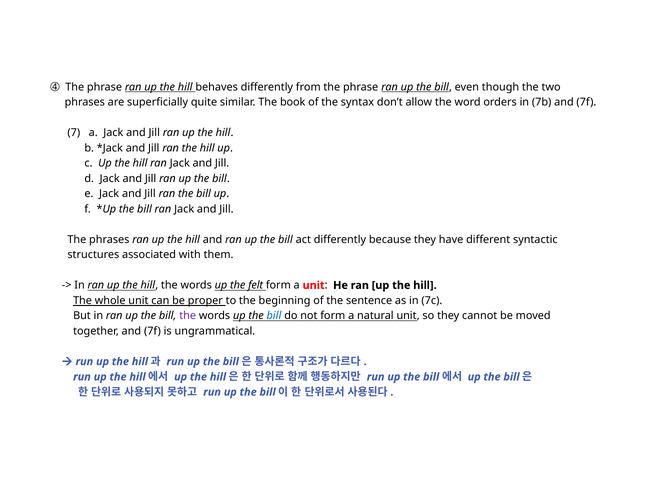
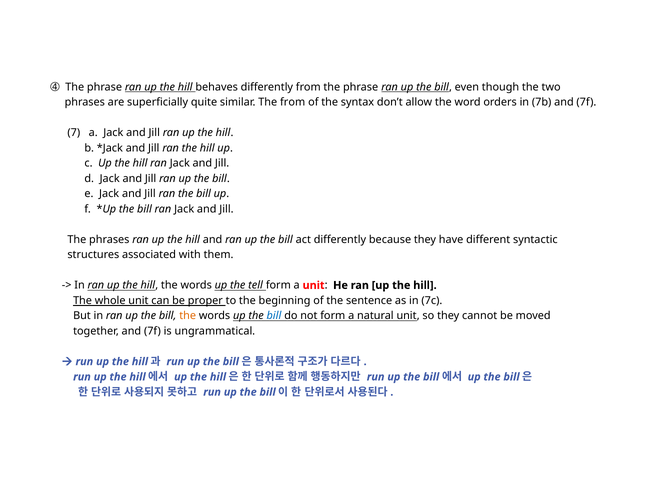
The book: book -> from
felt: felt -> tell
the at (188, 316) colour: purple -> orange
